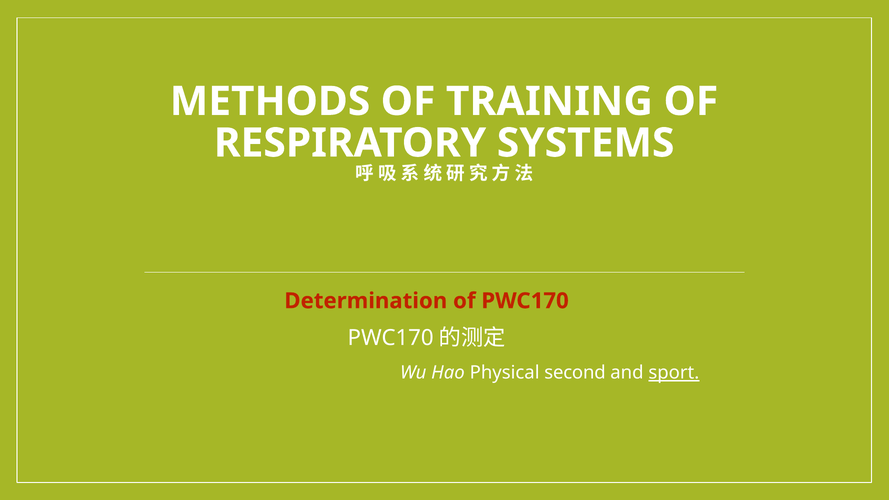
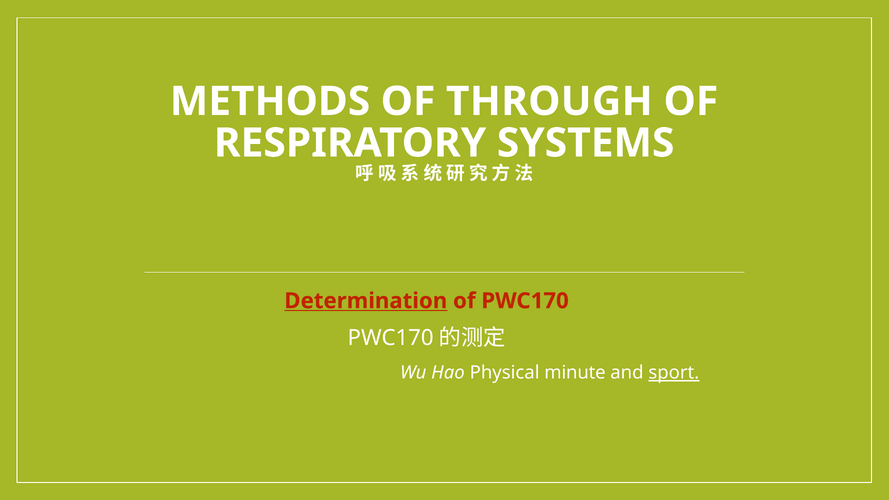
TRAINING: TRAINING -> THROUGH
Determination underline: none -> present
second: second -> minute
